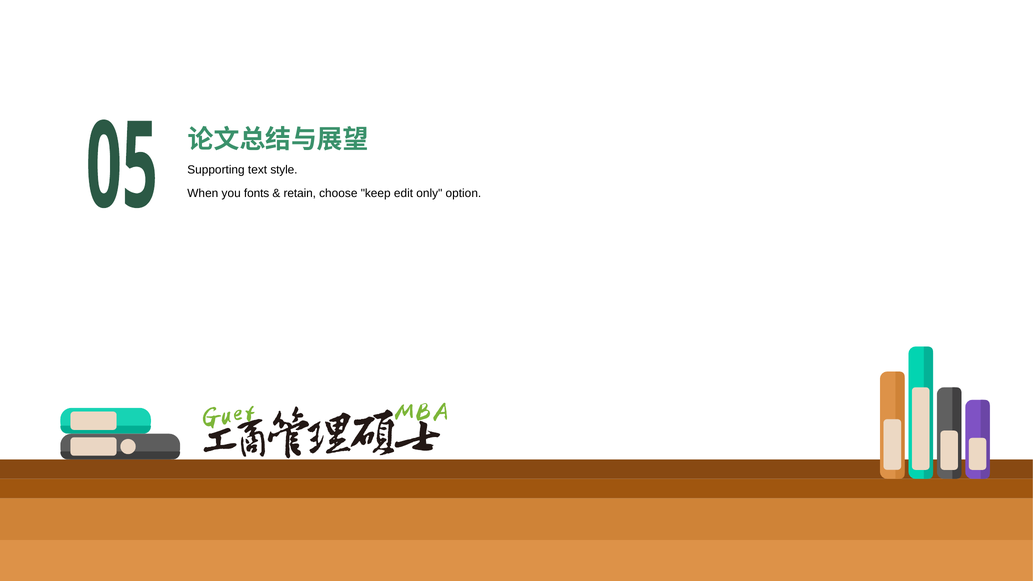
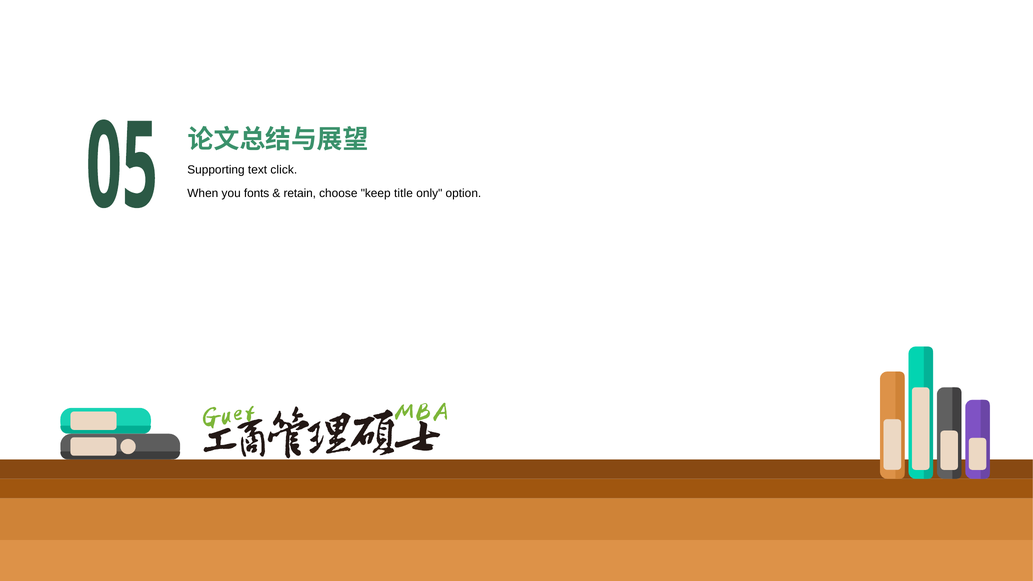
style: style -> click
edit: edit -> title
